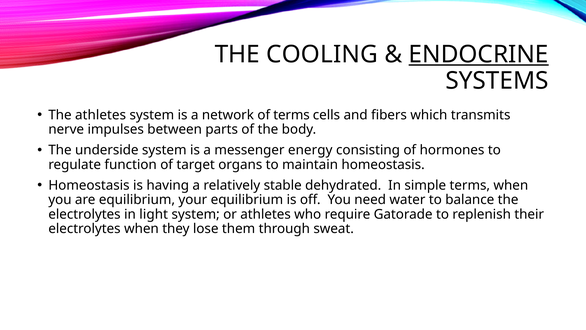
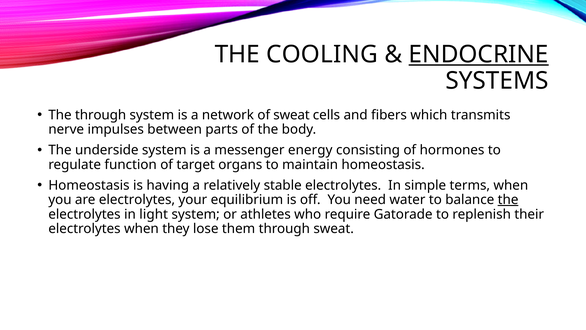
The athletes: athletes -> through
of terms: terms -> sweat
stable dehydrated: dehydrated -> electrolytes
are equilibrium: equilibrium -> electrolytes
the at (508, 200) underline: none -> present
